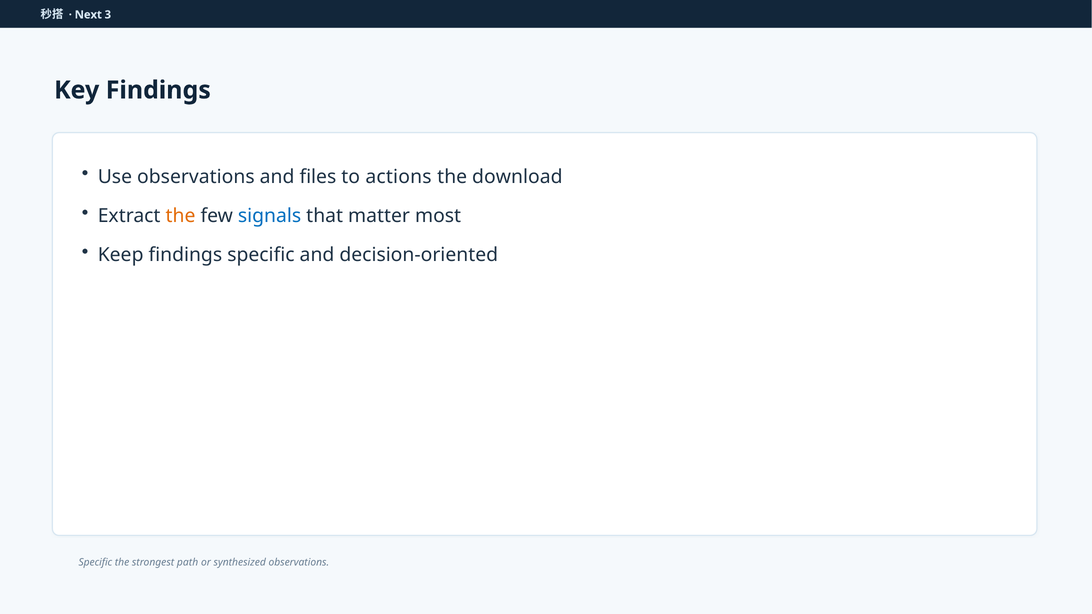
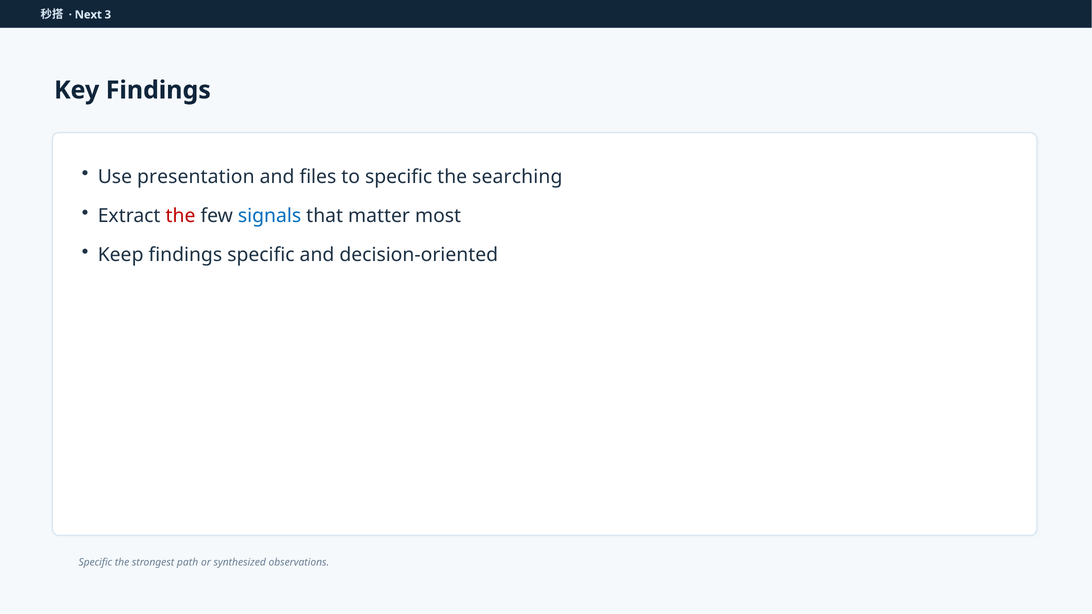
Use observations: observations -> presentation
to actions: actions -> specific
download: download -> searching
the at (181, 216) colour: orange -> red
